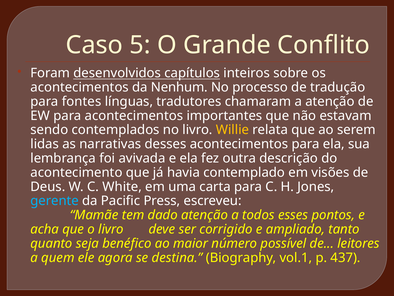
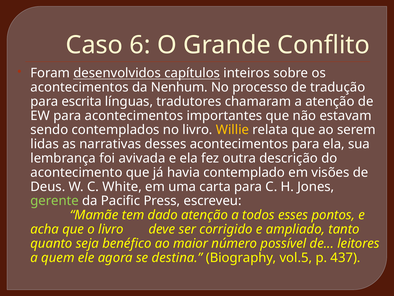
5: 5 -> 6
fontes: fontes -> escrita
gerente colour: light blue -> light green
vol.1: vol.1 -> vol.5
